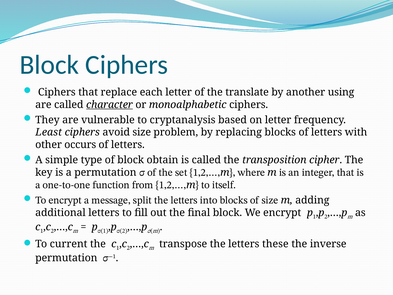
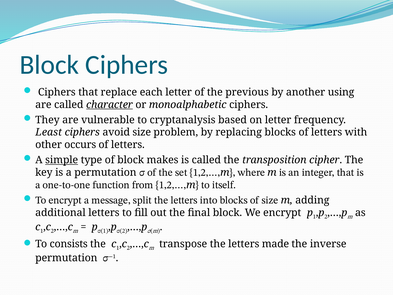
translate: translate -> previous
simple underline: none -> present
obtain: obtain -> makes
current: current -> consists
these: these -> made
